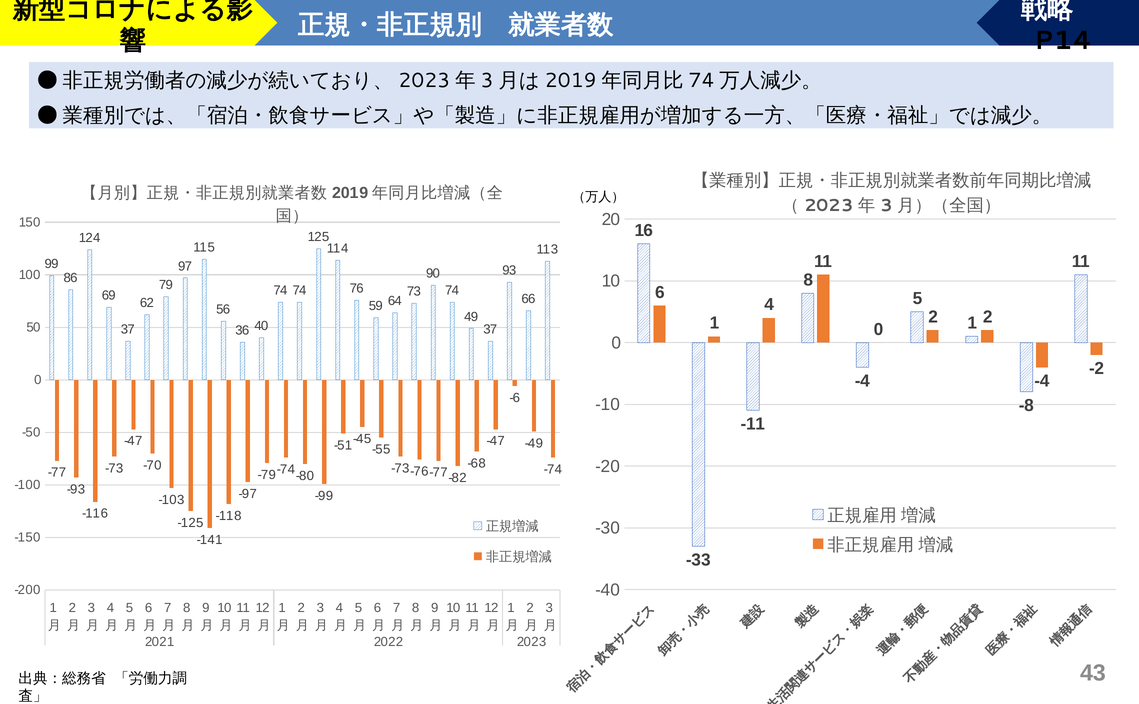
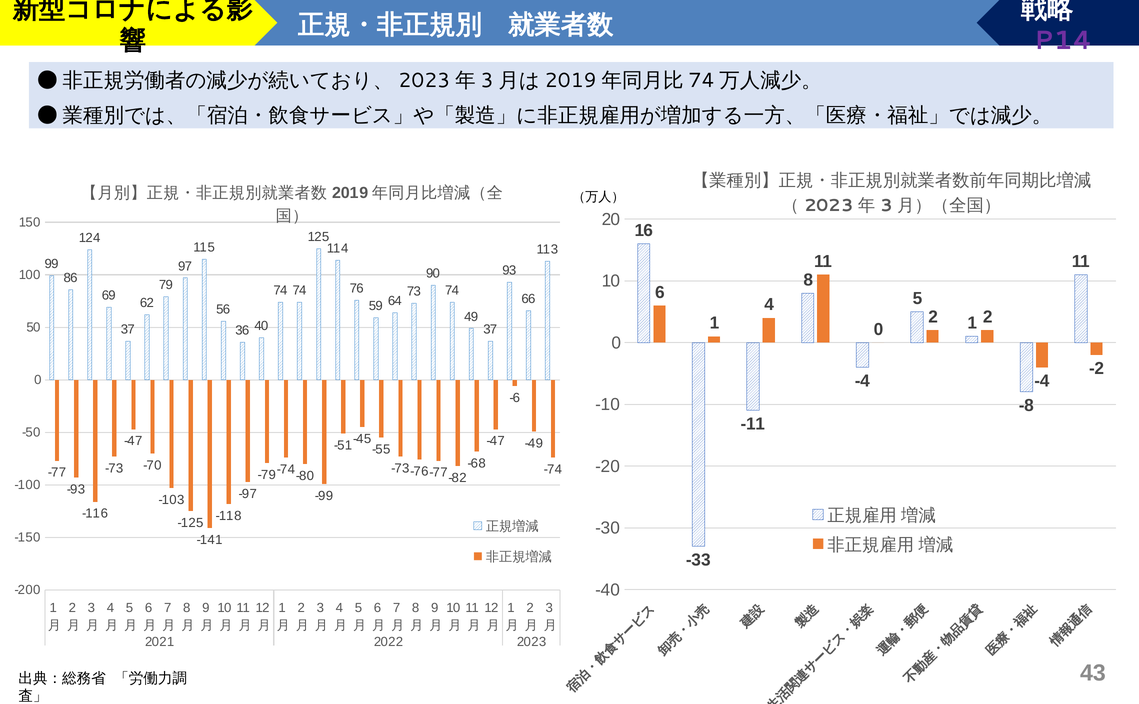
P14 colour: black -> purple
